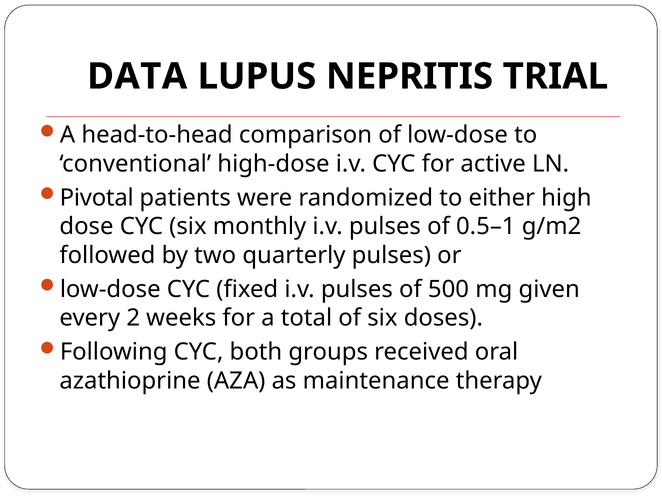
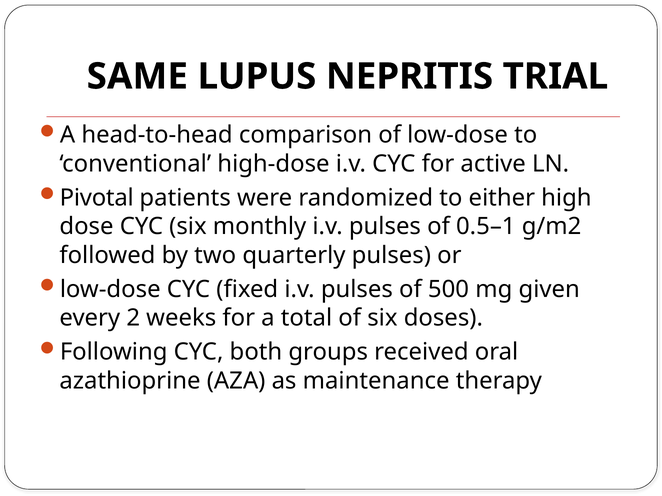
DATA: DATA -> SAME
